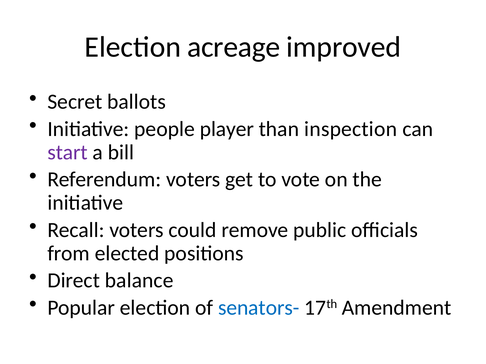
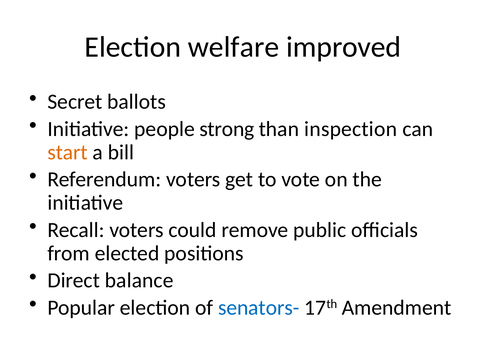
acreage: acreage -> welfare
player: player -> strong
start colour: purple -> orange
